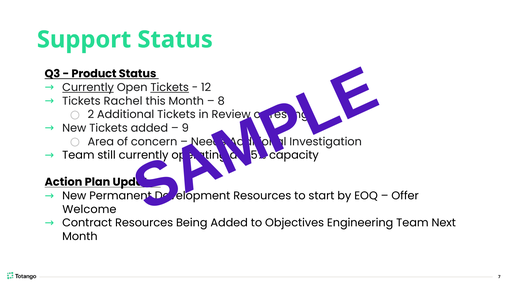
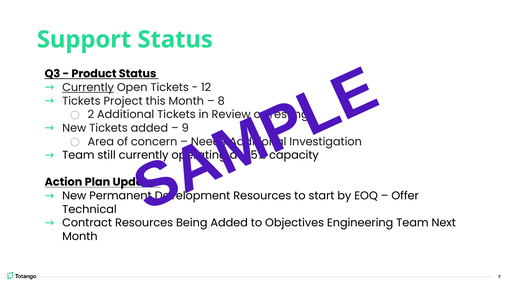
Tickets at (170, 87) underline: present -> none
Rachel: Rachel -> Project
Welcome: Welcome -> Technical
